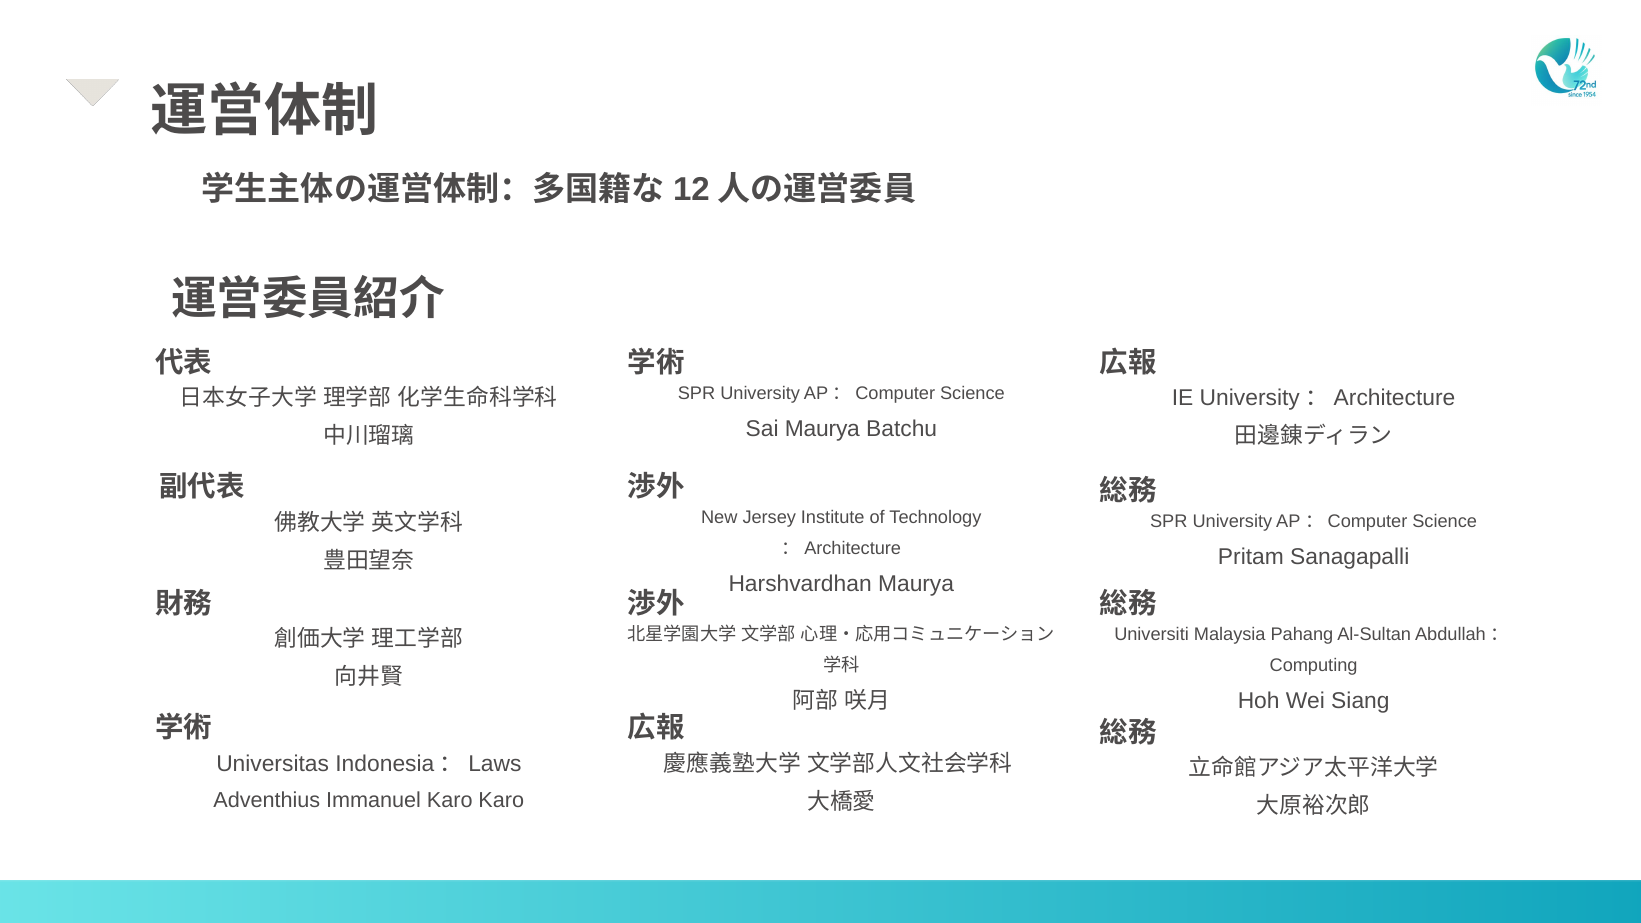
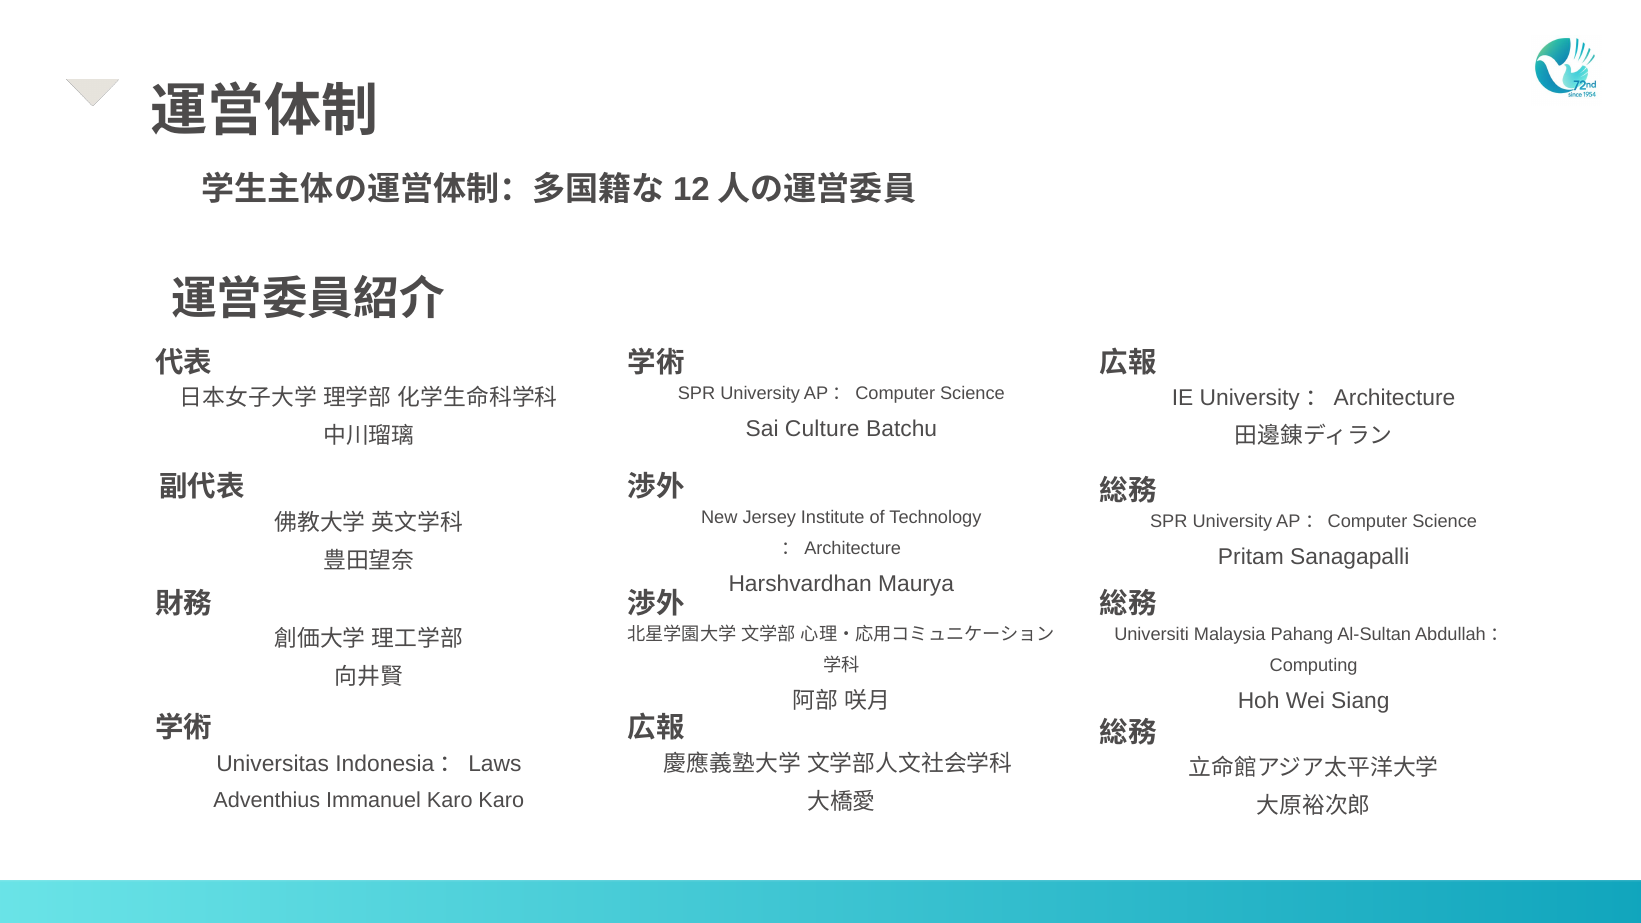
Sai Maurya: Maurya -> Culture
